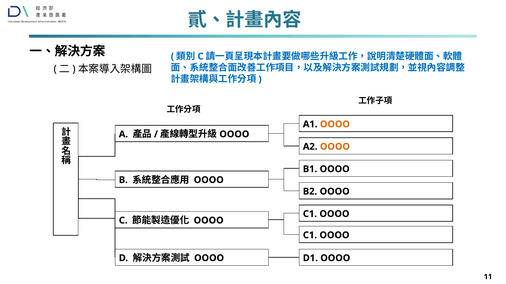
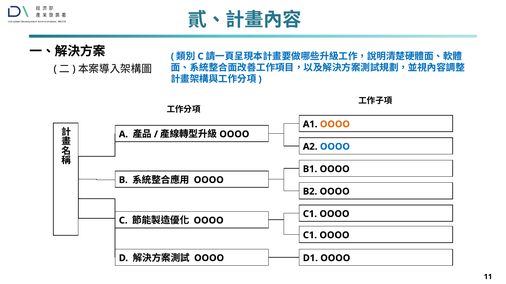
OOOO at (335, 147) colour: orange -> blue
